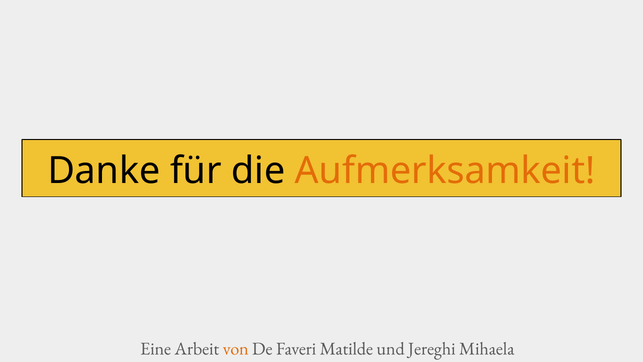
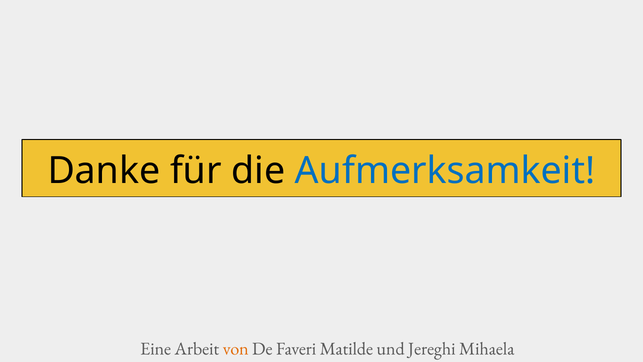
Aufmerksamkeit colour: orange -> blue
